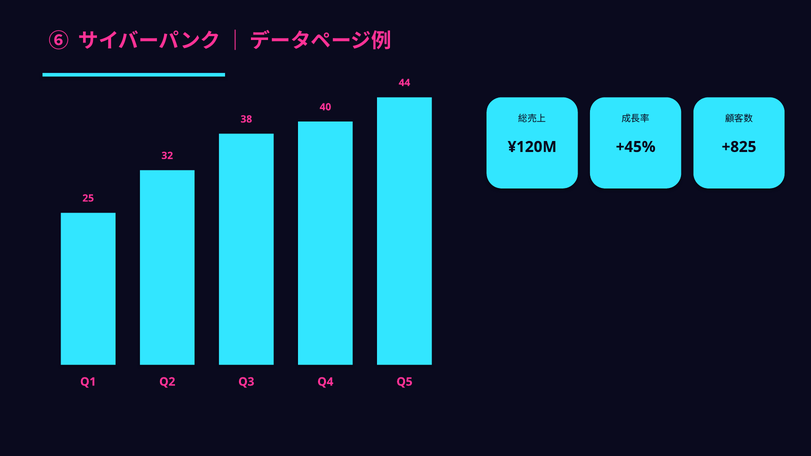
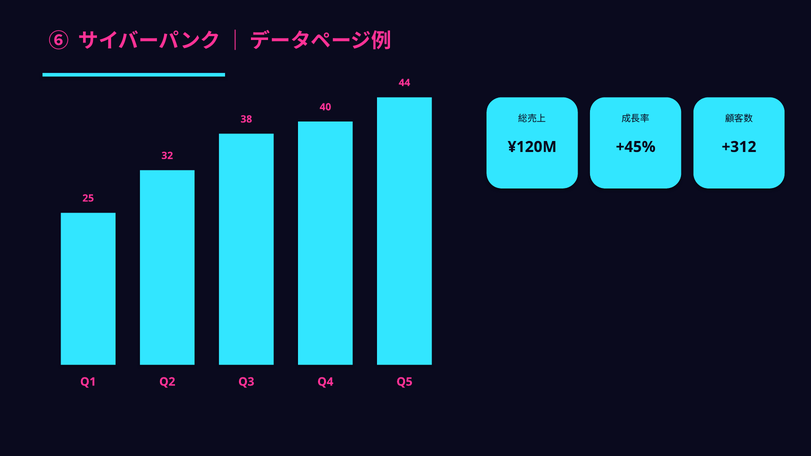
+825: +825 -> +312
